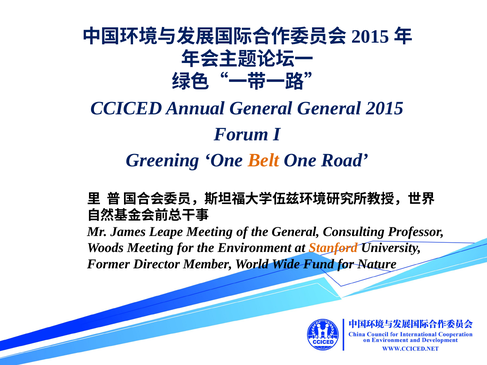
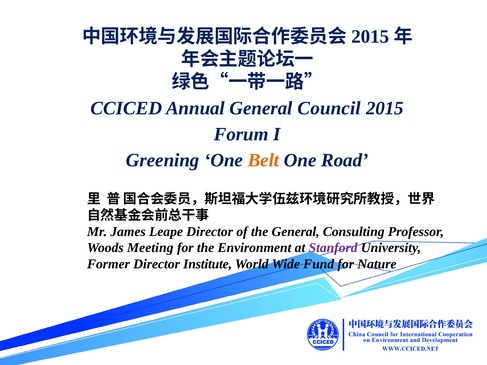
General General: General -> Council
Leape Meeting: Meeting -> Director
Stanford colour: orange -> purple
Member: Member -> Institute
